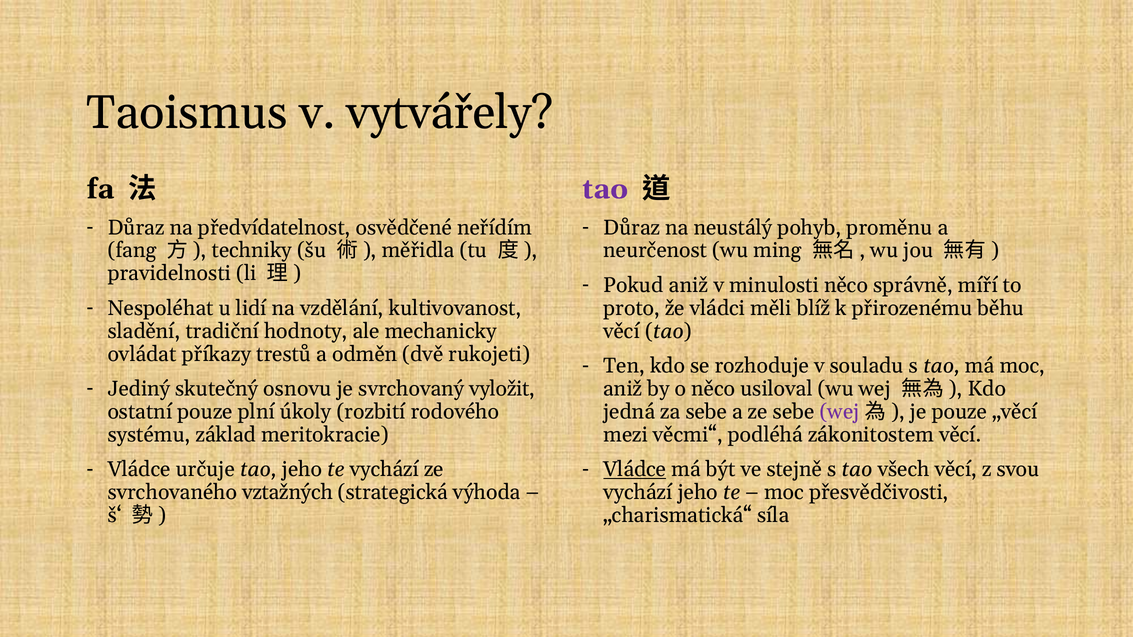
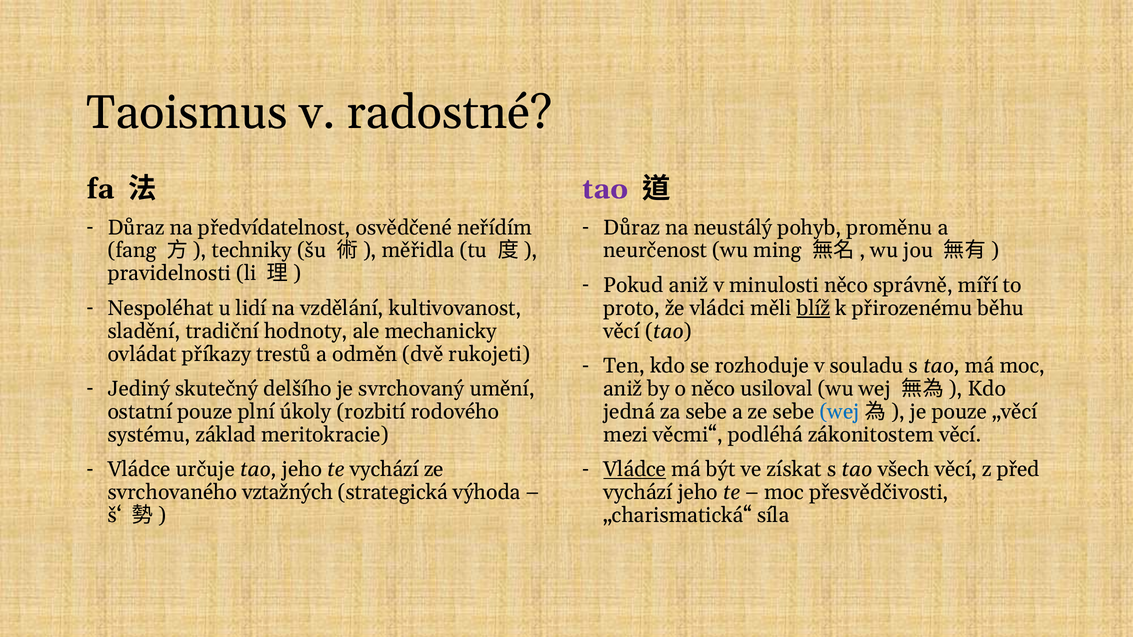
vytvářely: vytvářely -> radostné
blíž underline: none -> present
osnovu: osnovu -> delšího
vyložit: vyložit -> umění
wej at (840, 412) colour: purple -> blue
stejně: stejně -> získat
svou: svou -> před
